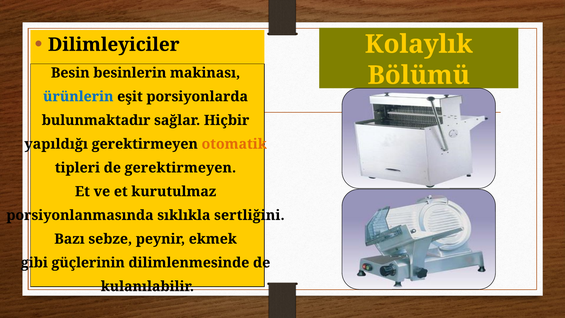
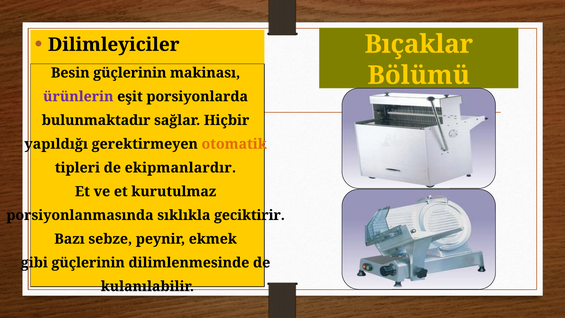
Kolaylık: Kolaylık -> Bıçaklar
Besin besinlerin: besinlerin -> güçlerinin
ürünlerin colour: blue -> purple
de gerektirmeyen: gerektirmeyen -> ekipmanlardır
sertliğini: sertliğini -> geciktirir
